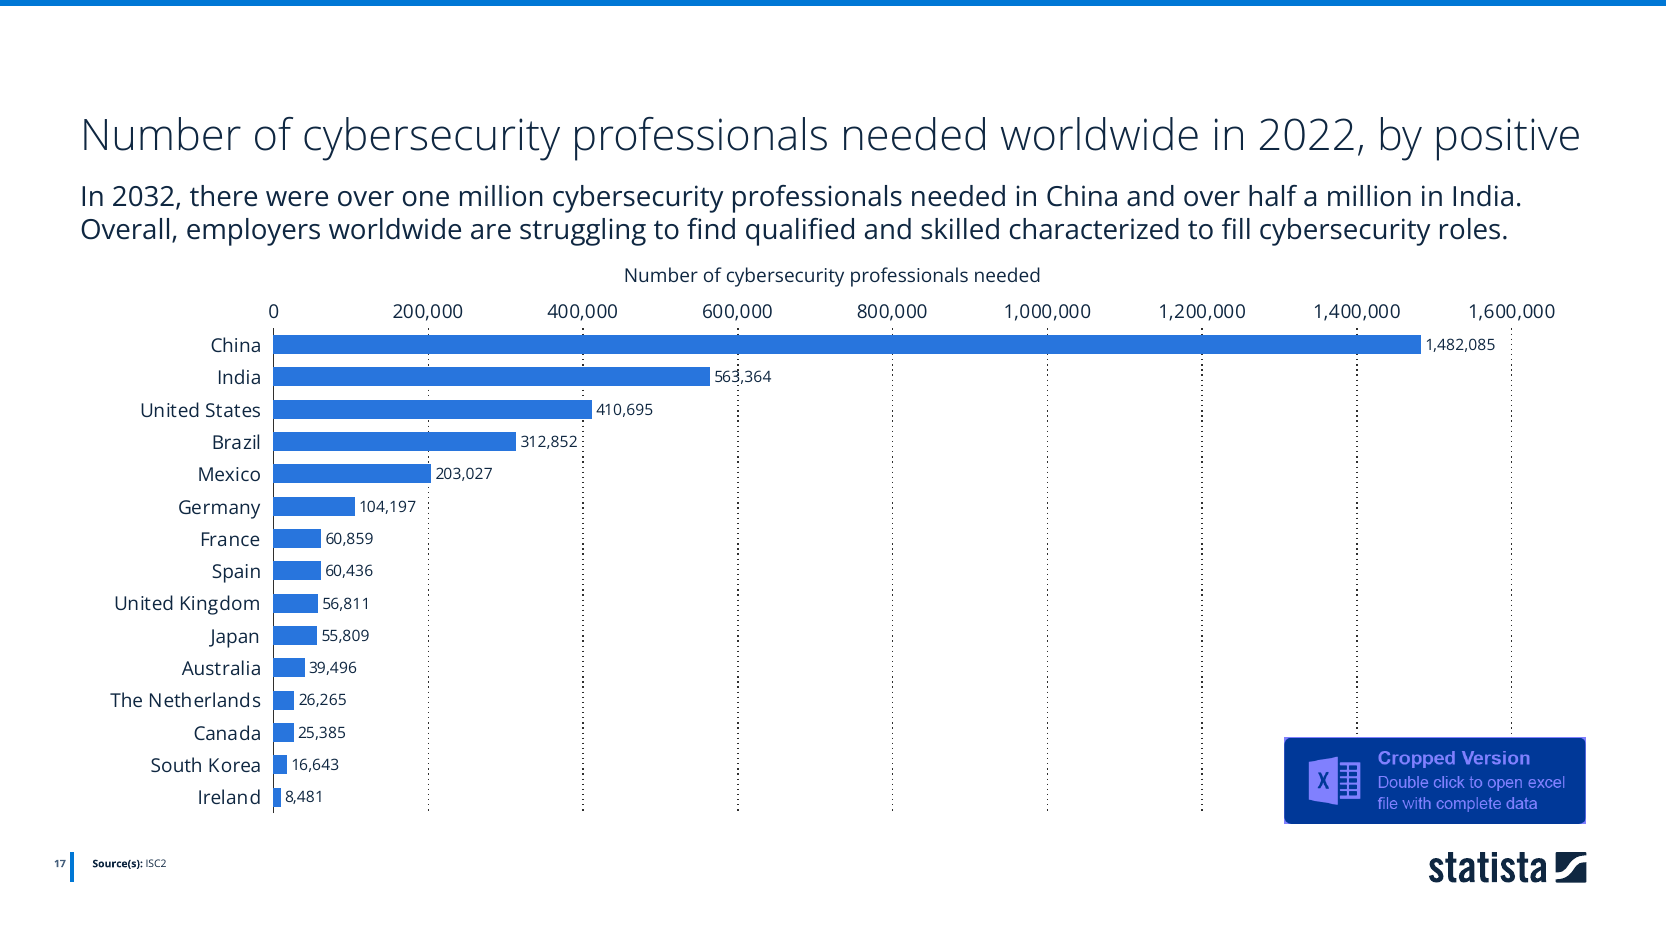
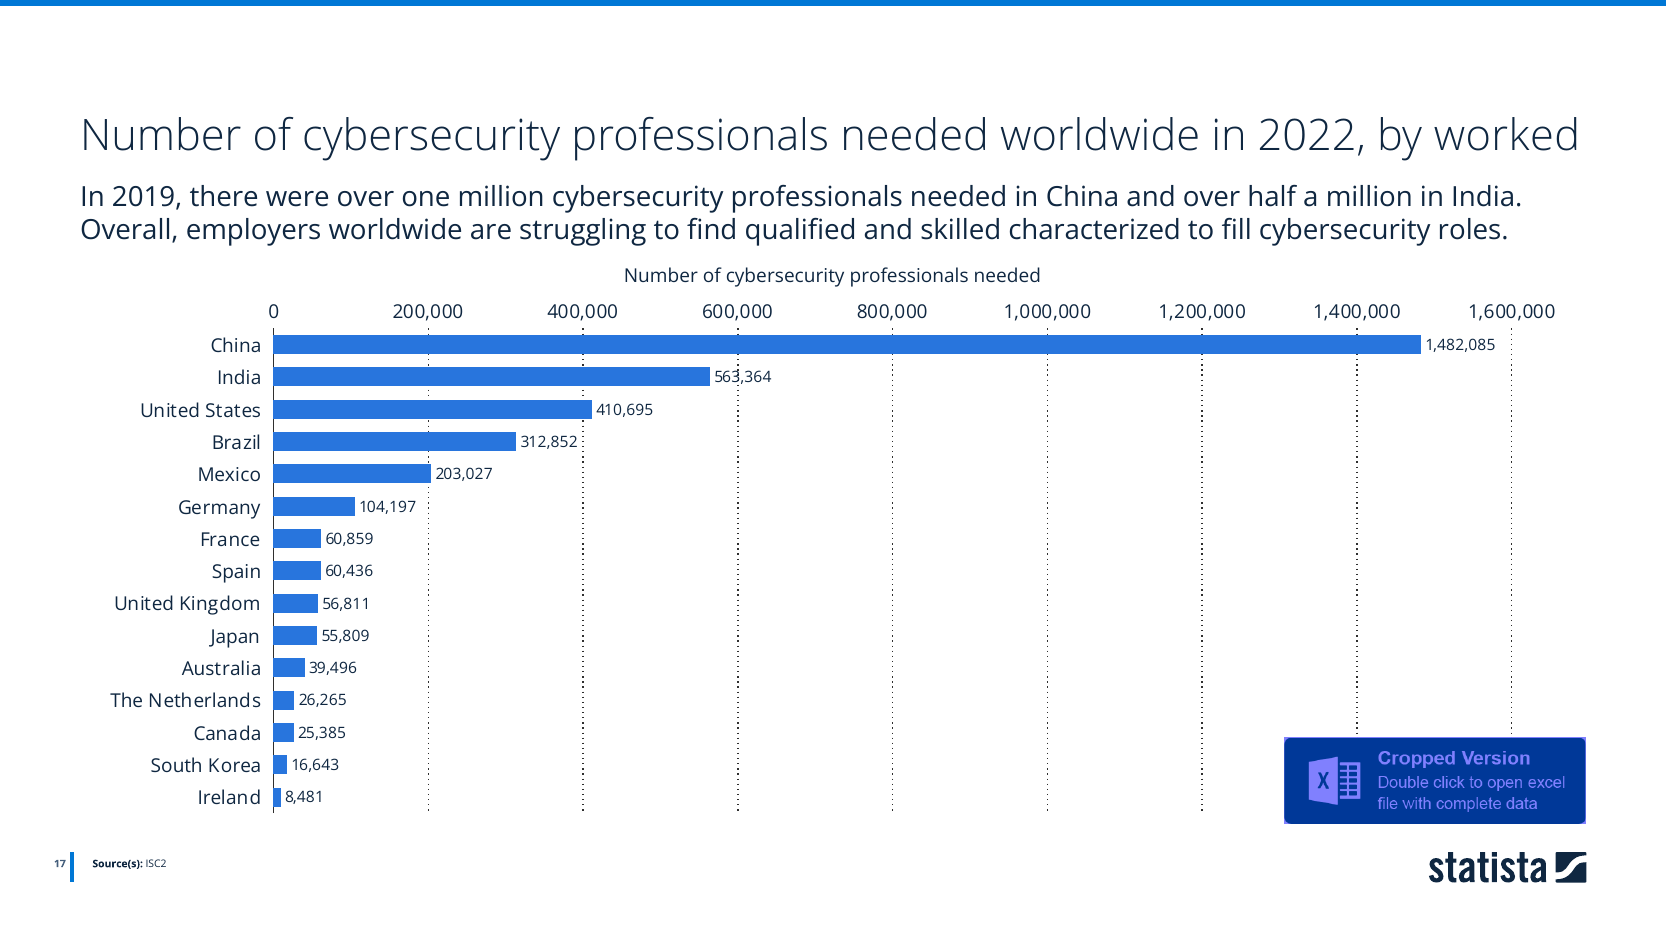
positive: positive -> worked
2032: 2032 -> 2019
